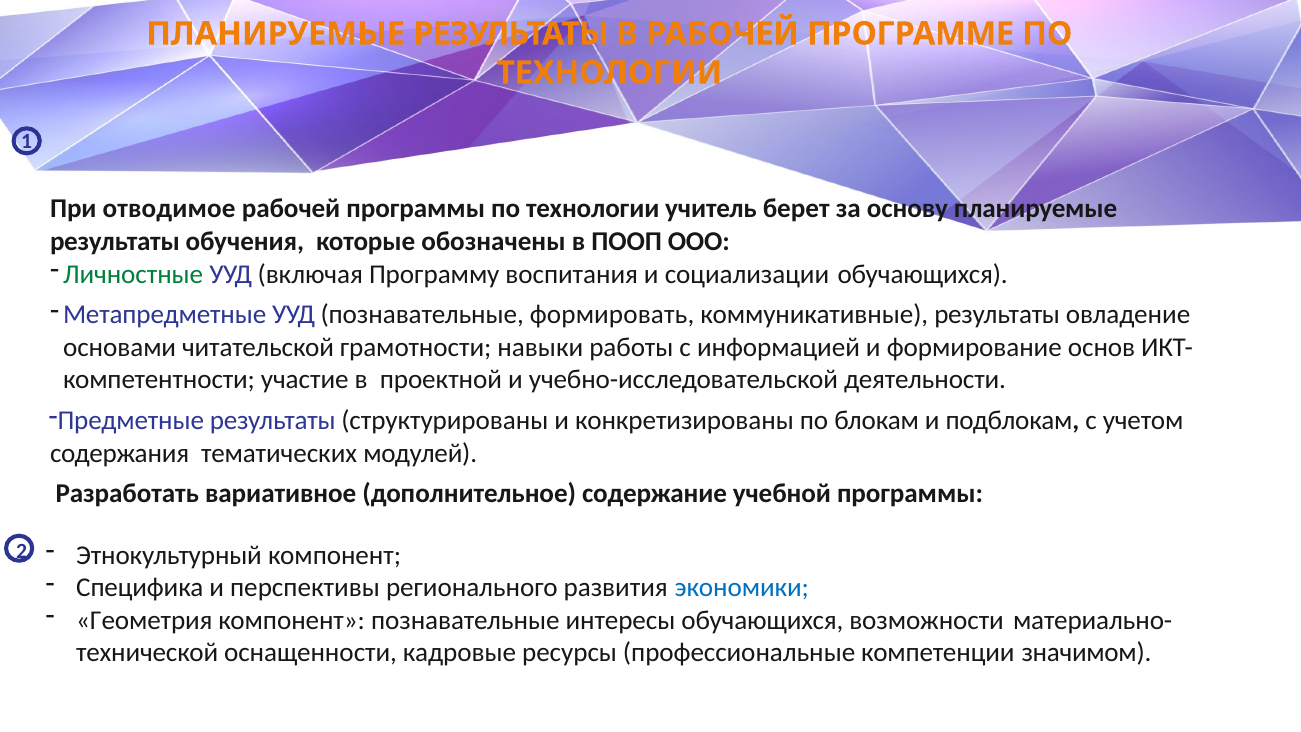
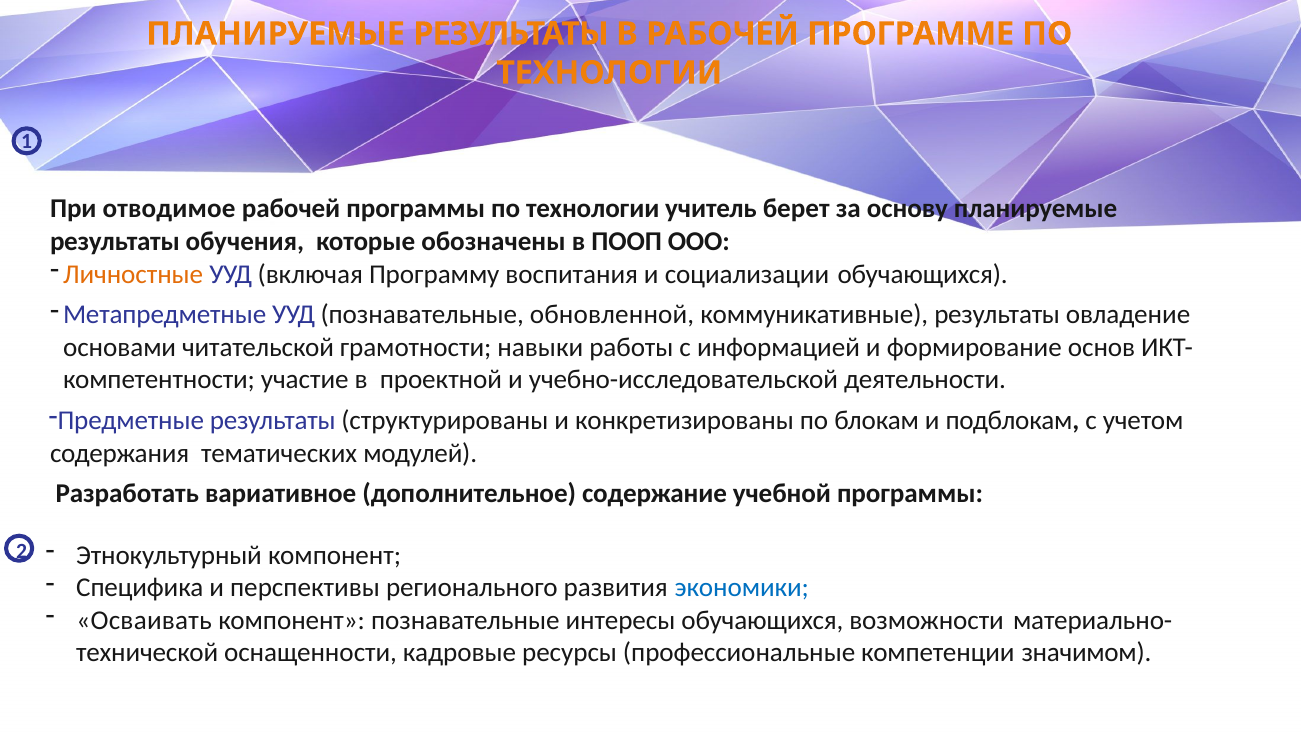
Личностные colour: green -> orange
формировать: формировать -> обновленной
Геометрия: Геометрия -> Осваивать
